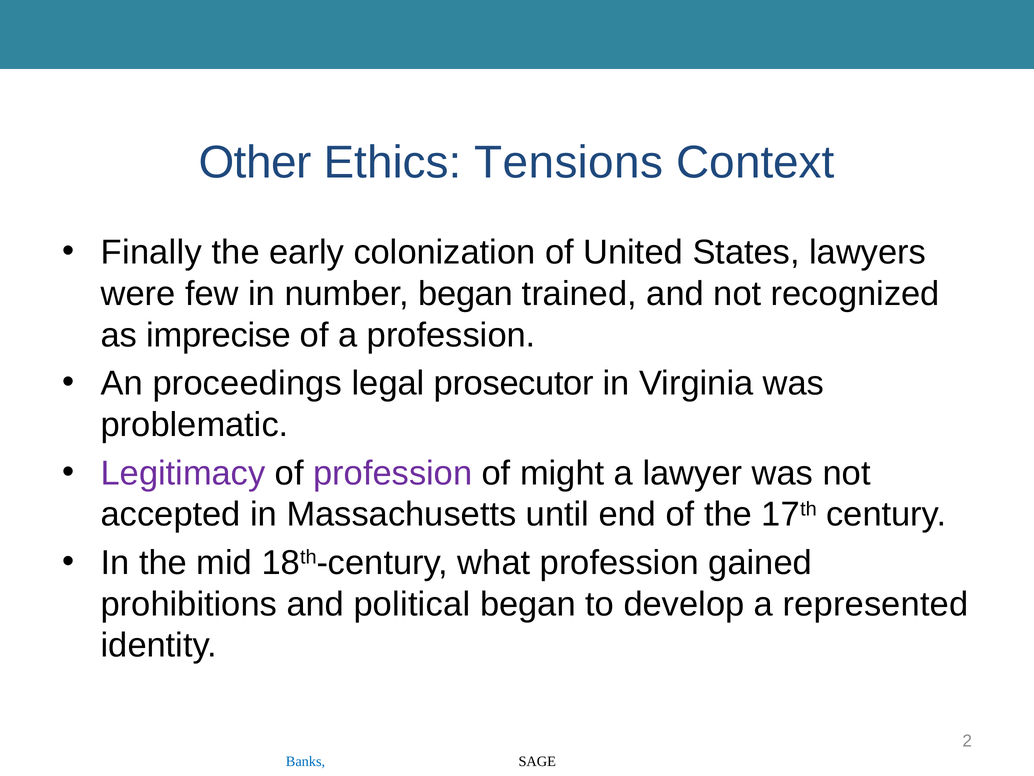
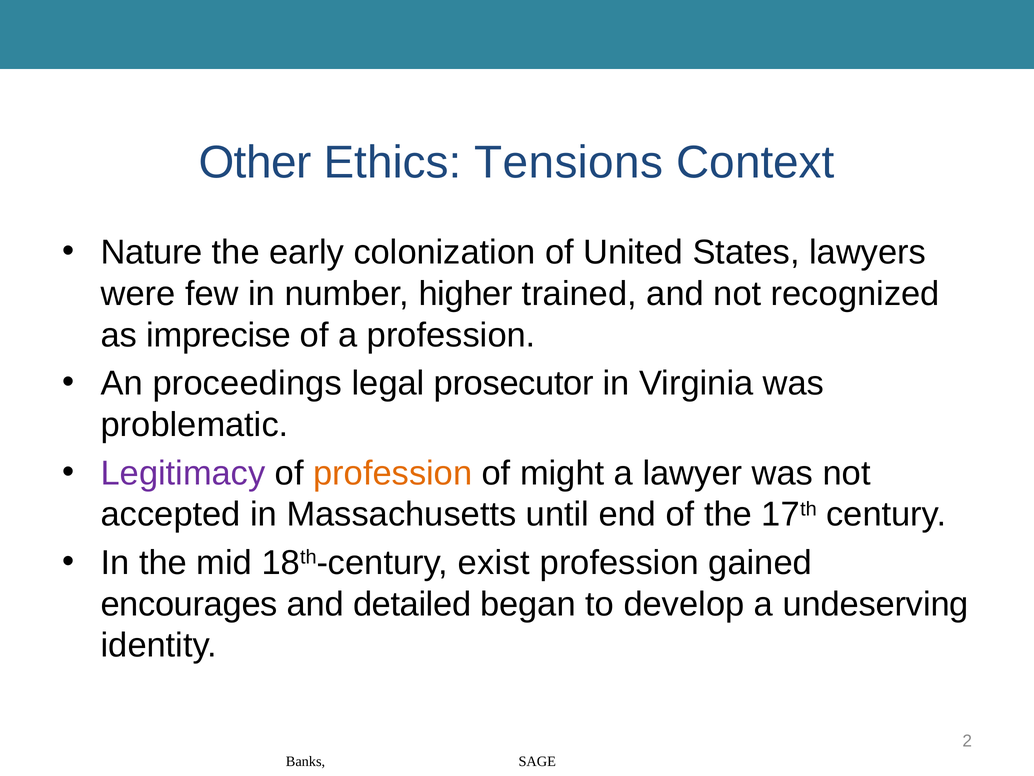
Finally: Finally -> Nature
number began: began -> higher
profession at (393, 473) colour: purple -> orange
what: what -> exist
prohibitions: prohibitions -> encourages
political: political -> detailed
represented: represented -> undeserving
Banks colour: blue -> black
